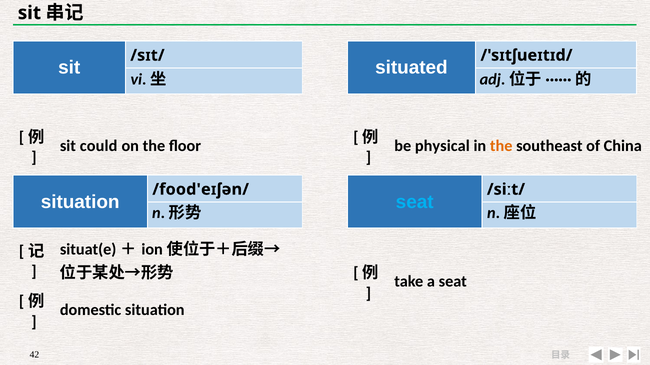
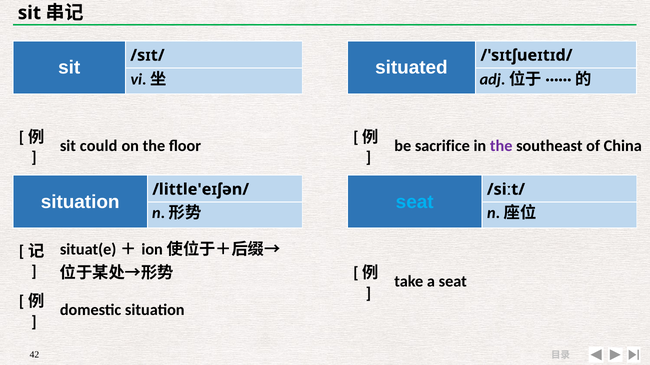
physical: physical -> sacrifice
the at (501, 146) colour: orange -> purple
/food'eɪʃən/: /food'eɪʃən/ -> /little'eɪʃən/
